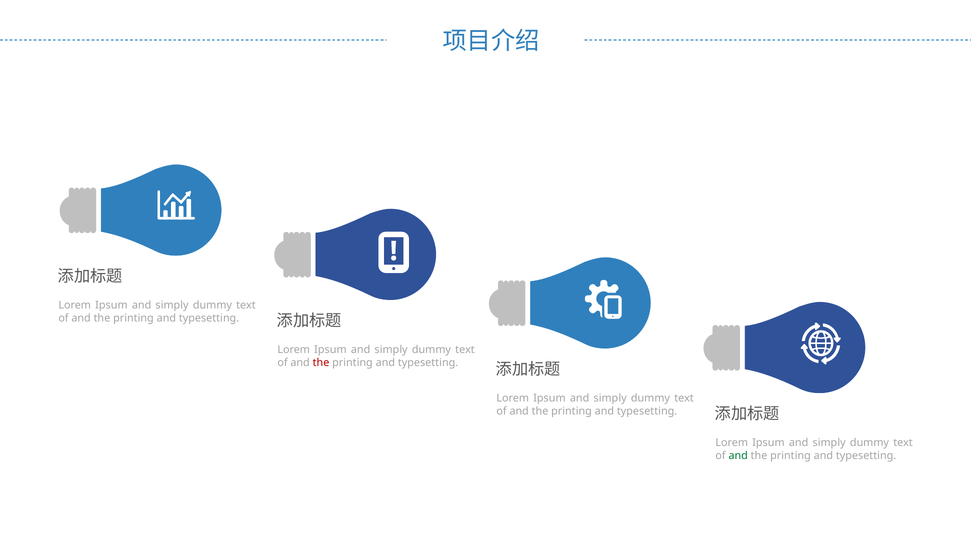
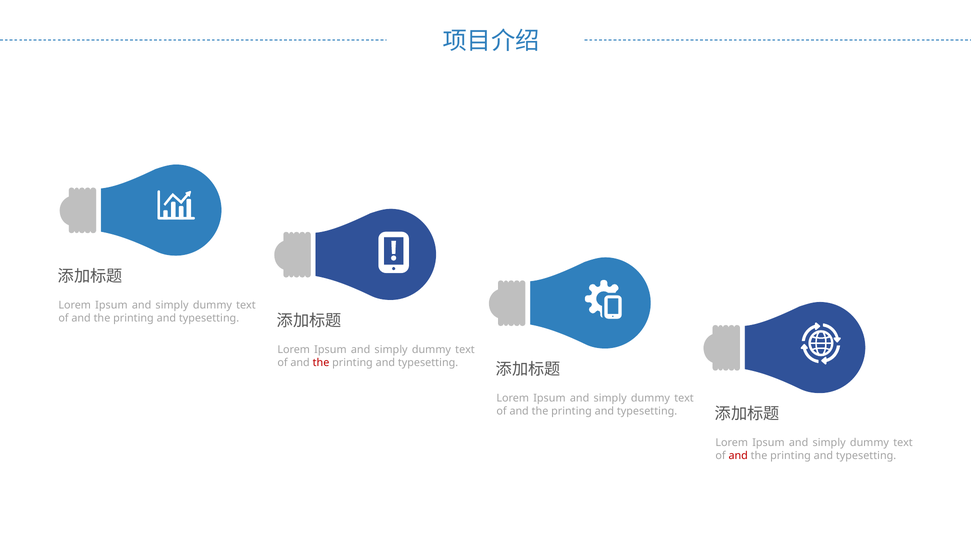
and at (738, 456) colour: green -> red
